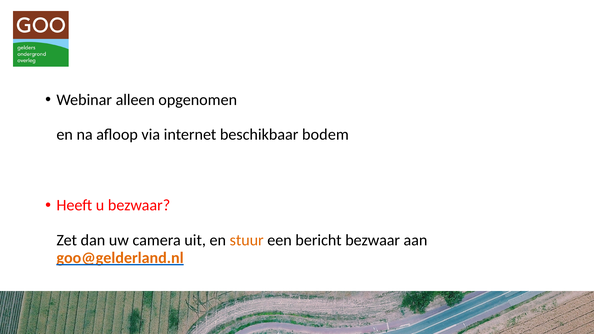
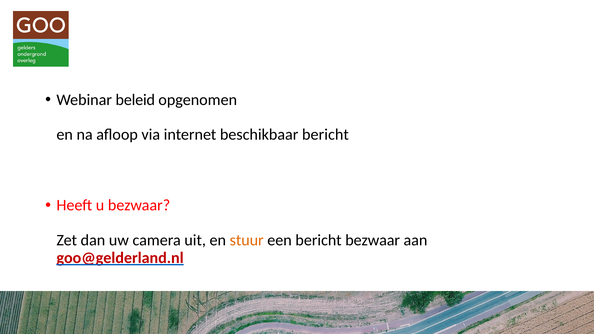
alleen: alleen -> beleid
beschikbaar bodem: bodem -> bericht
goo@gelderland.nl colour: orange -> red
